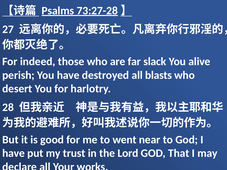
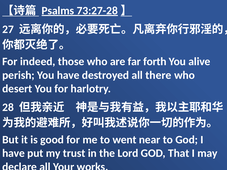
slack: slack -> forth
blasts: blasts -> there
